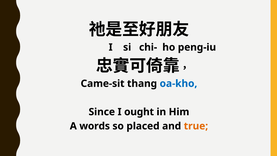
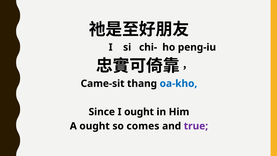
A words: words -> ought
placed: placed -> comes
true colour: orange -> purple
